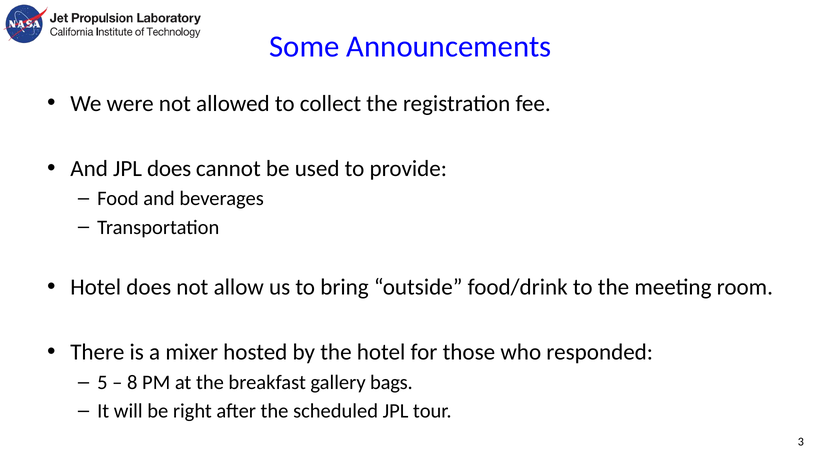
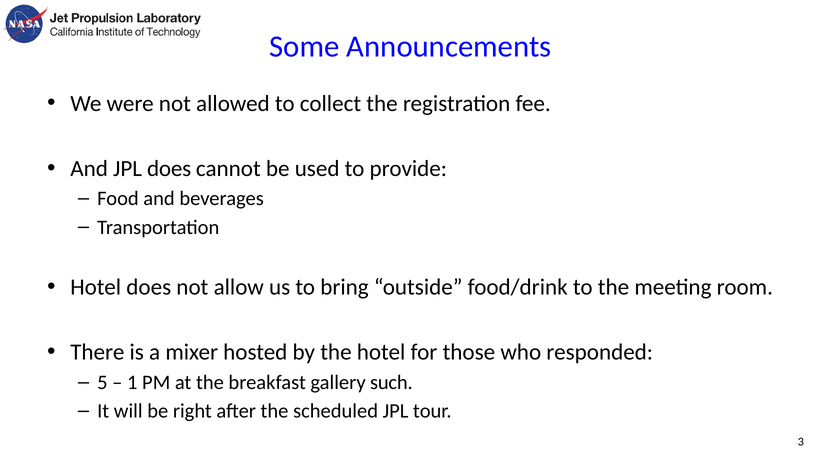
8: 8 -> 1
bags: bags -> such
